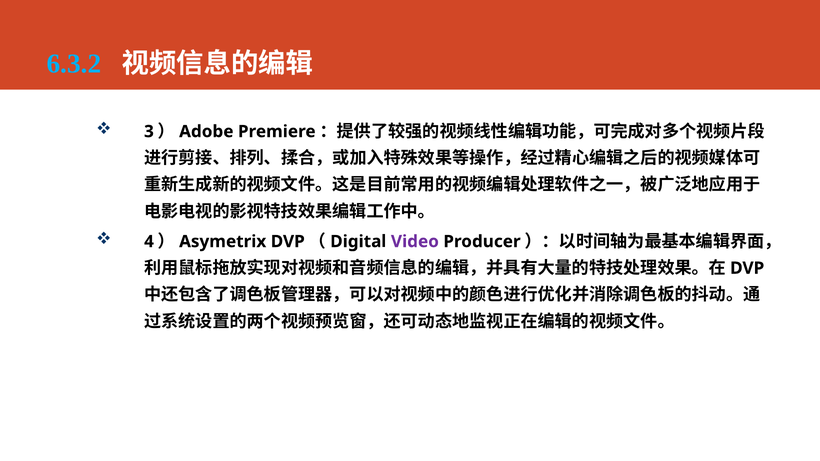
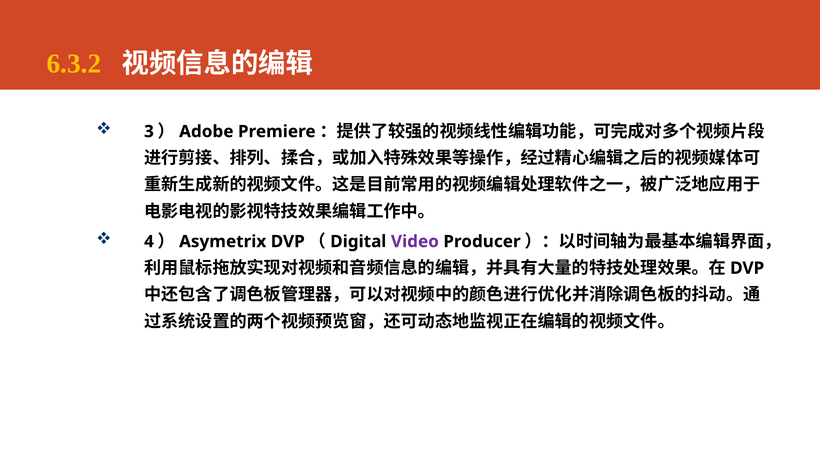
6.3.2 colour: light blue -> yellow
